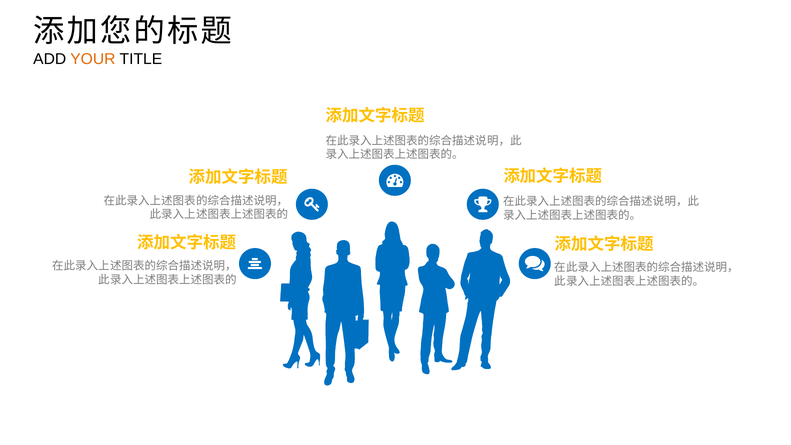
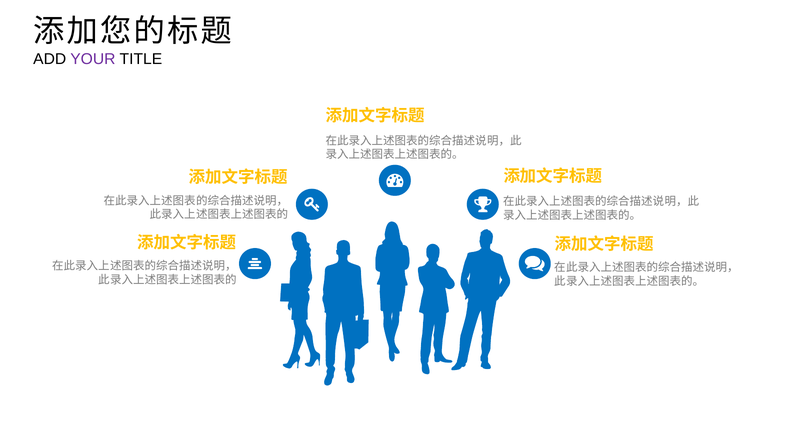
YOUR colour: orange -> purple
